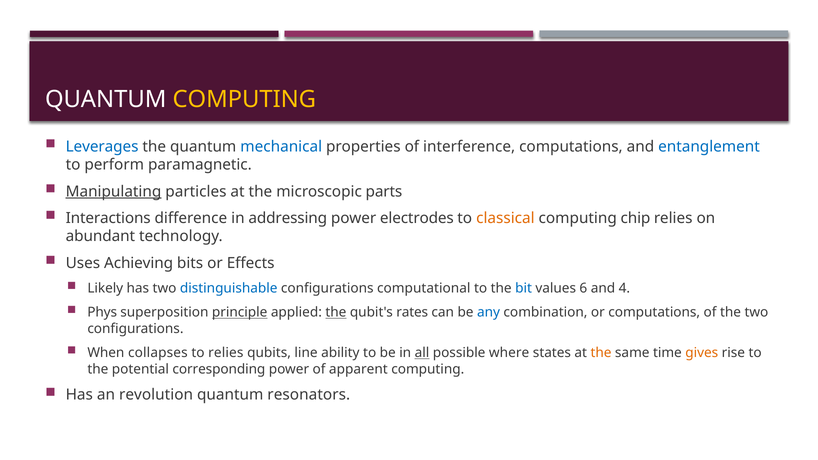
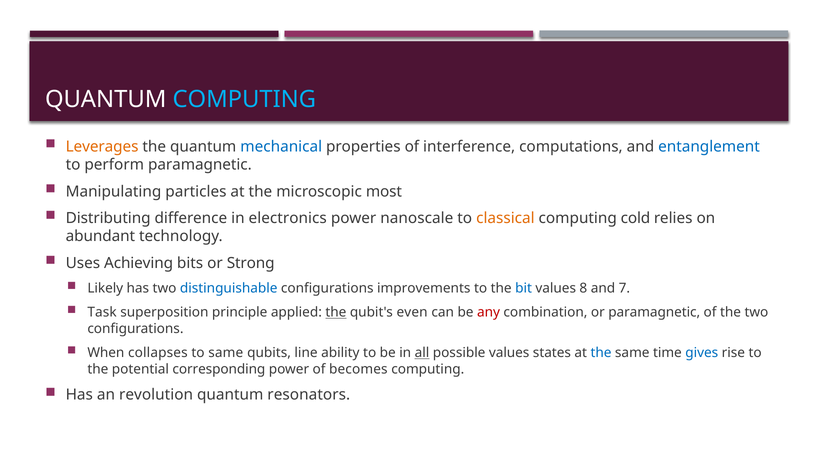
COMPUTING at (244, 99) colour: yellow -> light blue
Leverages colour: blue -> orange
Manipulating underline: present -> none
parts: parts -> most
Interactions: Interactions -> Distributing
addressing: addressing -> electronics
electrodes: electrodes -> nanoscale
chip: chip -> cold
Effects: Effects -> Strong
computational: computational -> improvements
6: 6 -> 8
4: 4 -> 7
Phys: Phys -> Task
principle underline: present -> none
rates: rates -> even
any colour: blue -> red
or computations: computations -> paramagnetic
to relies: relies -> same
possible where: where -> values
the at (601, 353) colour: orange -> blue
gives colour: orange -> blue
apparent: apparent -> becomes
